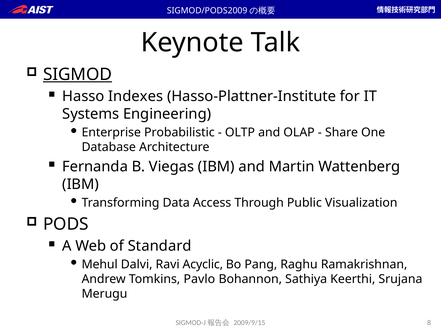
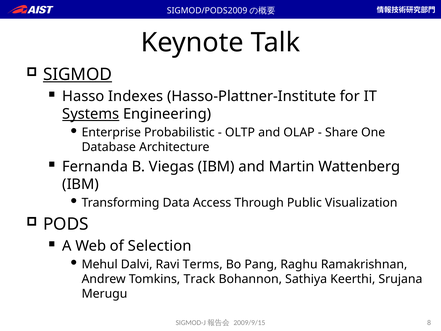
Systems underline: none -> present
Standard: Standard -> Selection
Acyclic: Acyclic -> Terms
Pavlo: Pavlo -> Track
